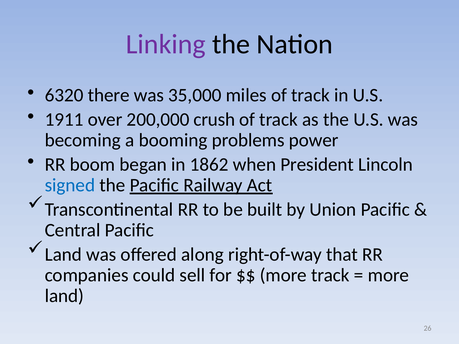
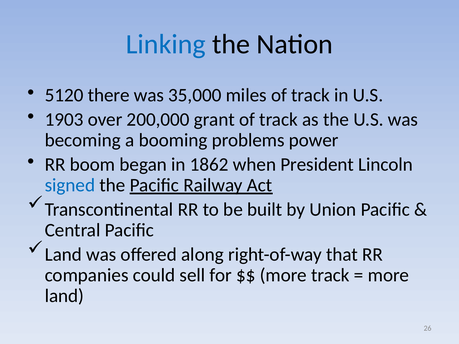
Linking colour: purple -> blue
6320: 6320 -> 5120
1911: 1911 -> 1903
crush: crush -> grant
